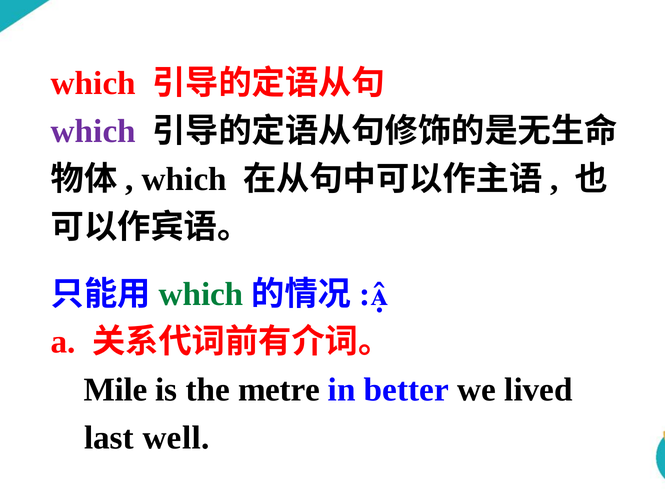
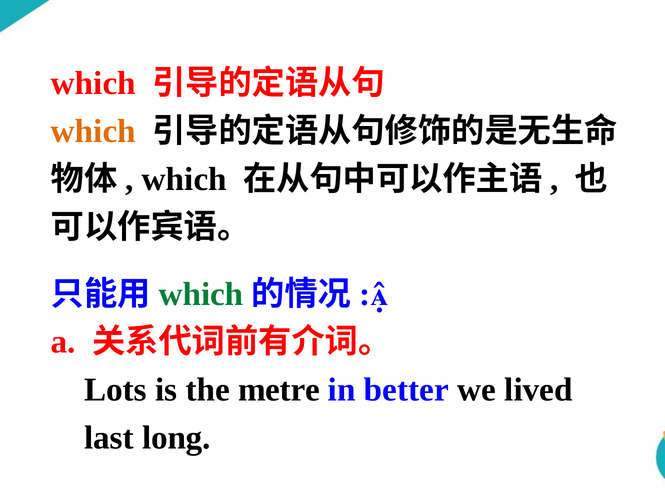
which at (93, 131) colour: purple -> orange
Mile: Mile -> Lots
well: well -> long
